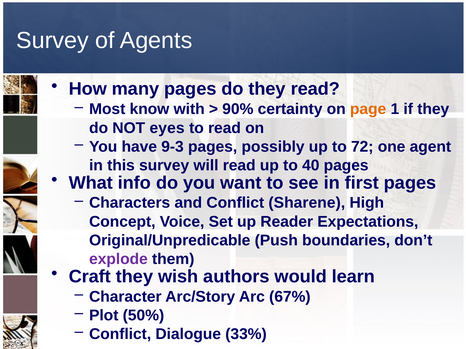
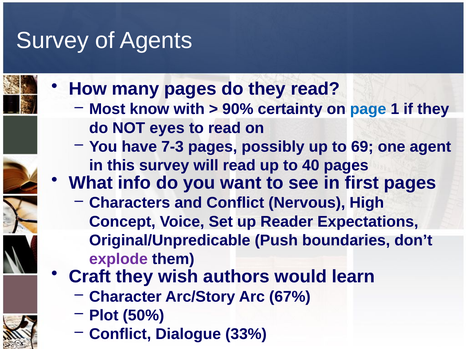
page colour: orange -> blue
9-3: 9-3 -> 7-3
72: 72 -> 69
Sharene: Sharene -> Nervous
